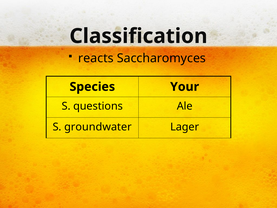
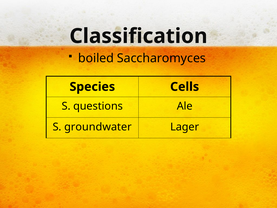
reacts: reacts -> boiled
Your: Your -> Cells
